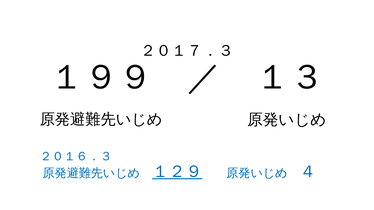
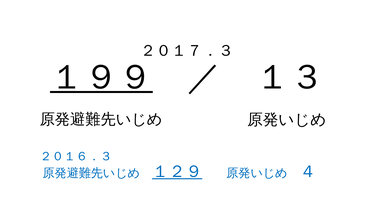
１９９ underline: none -> present
